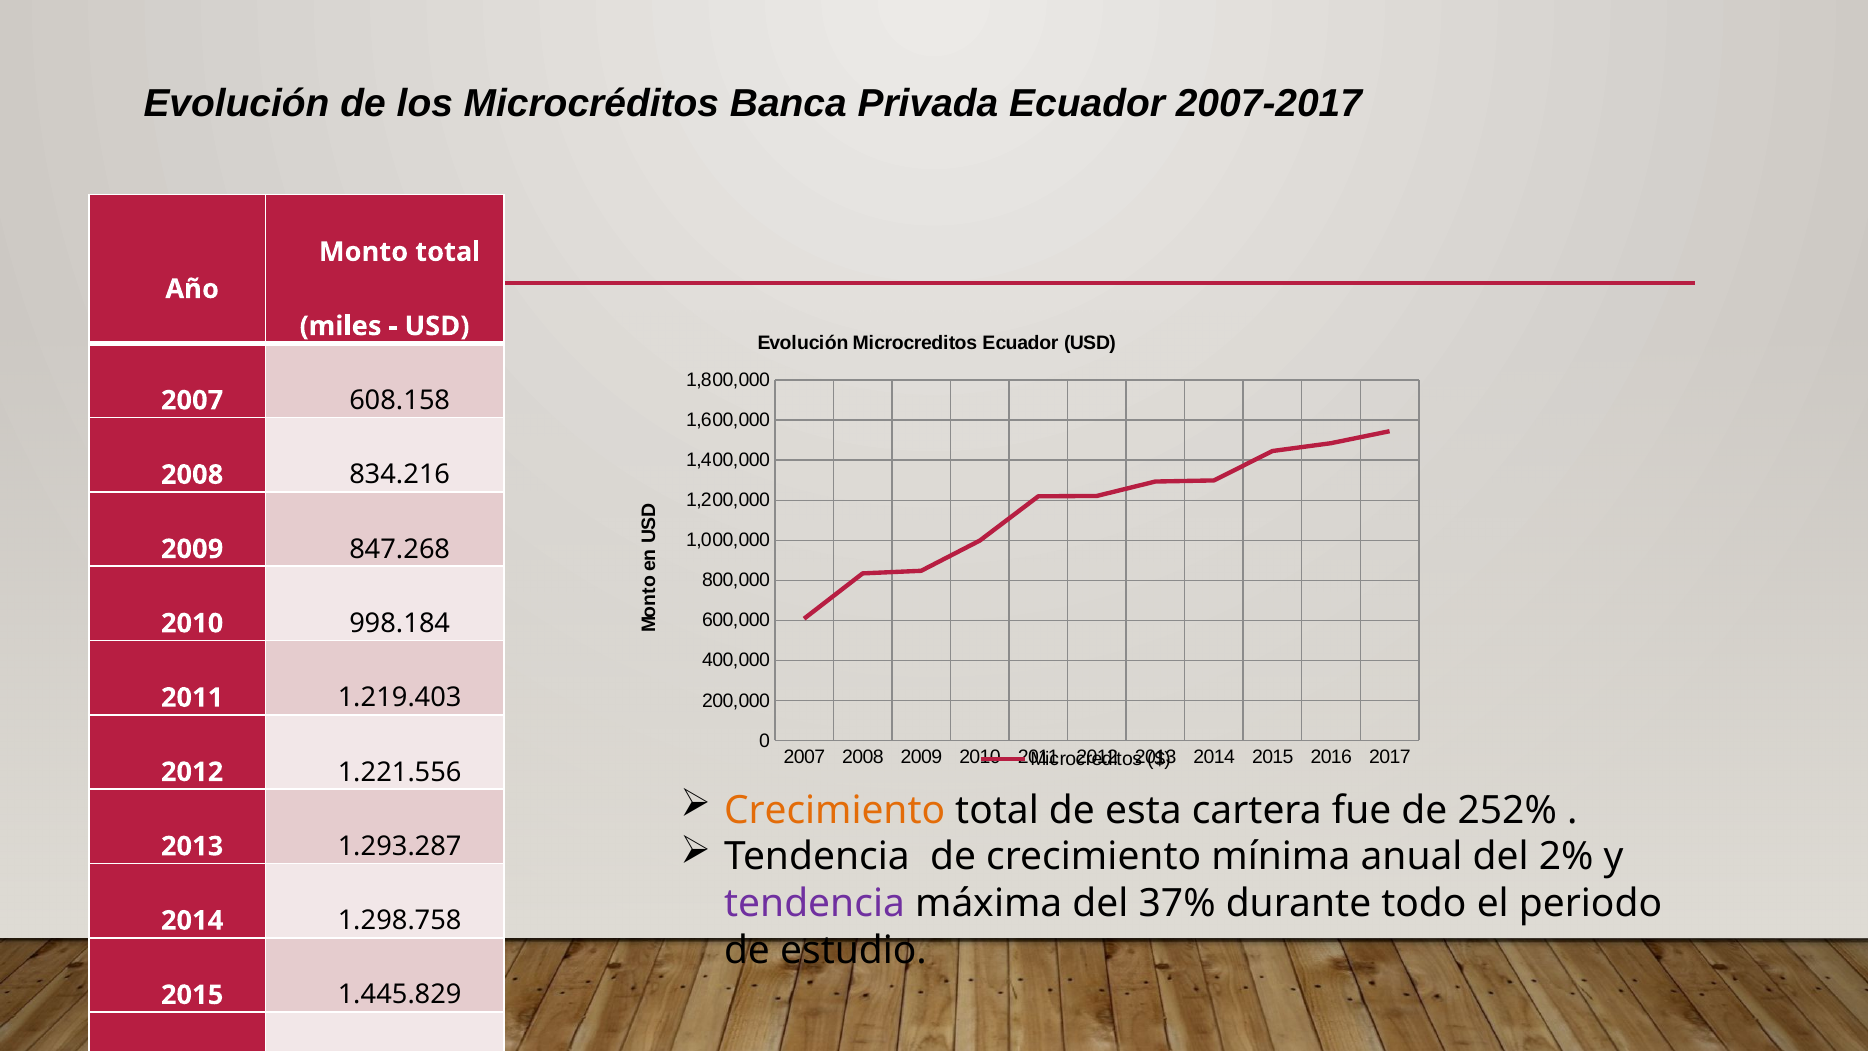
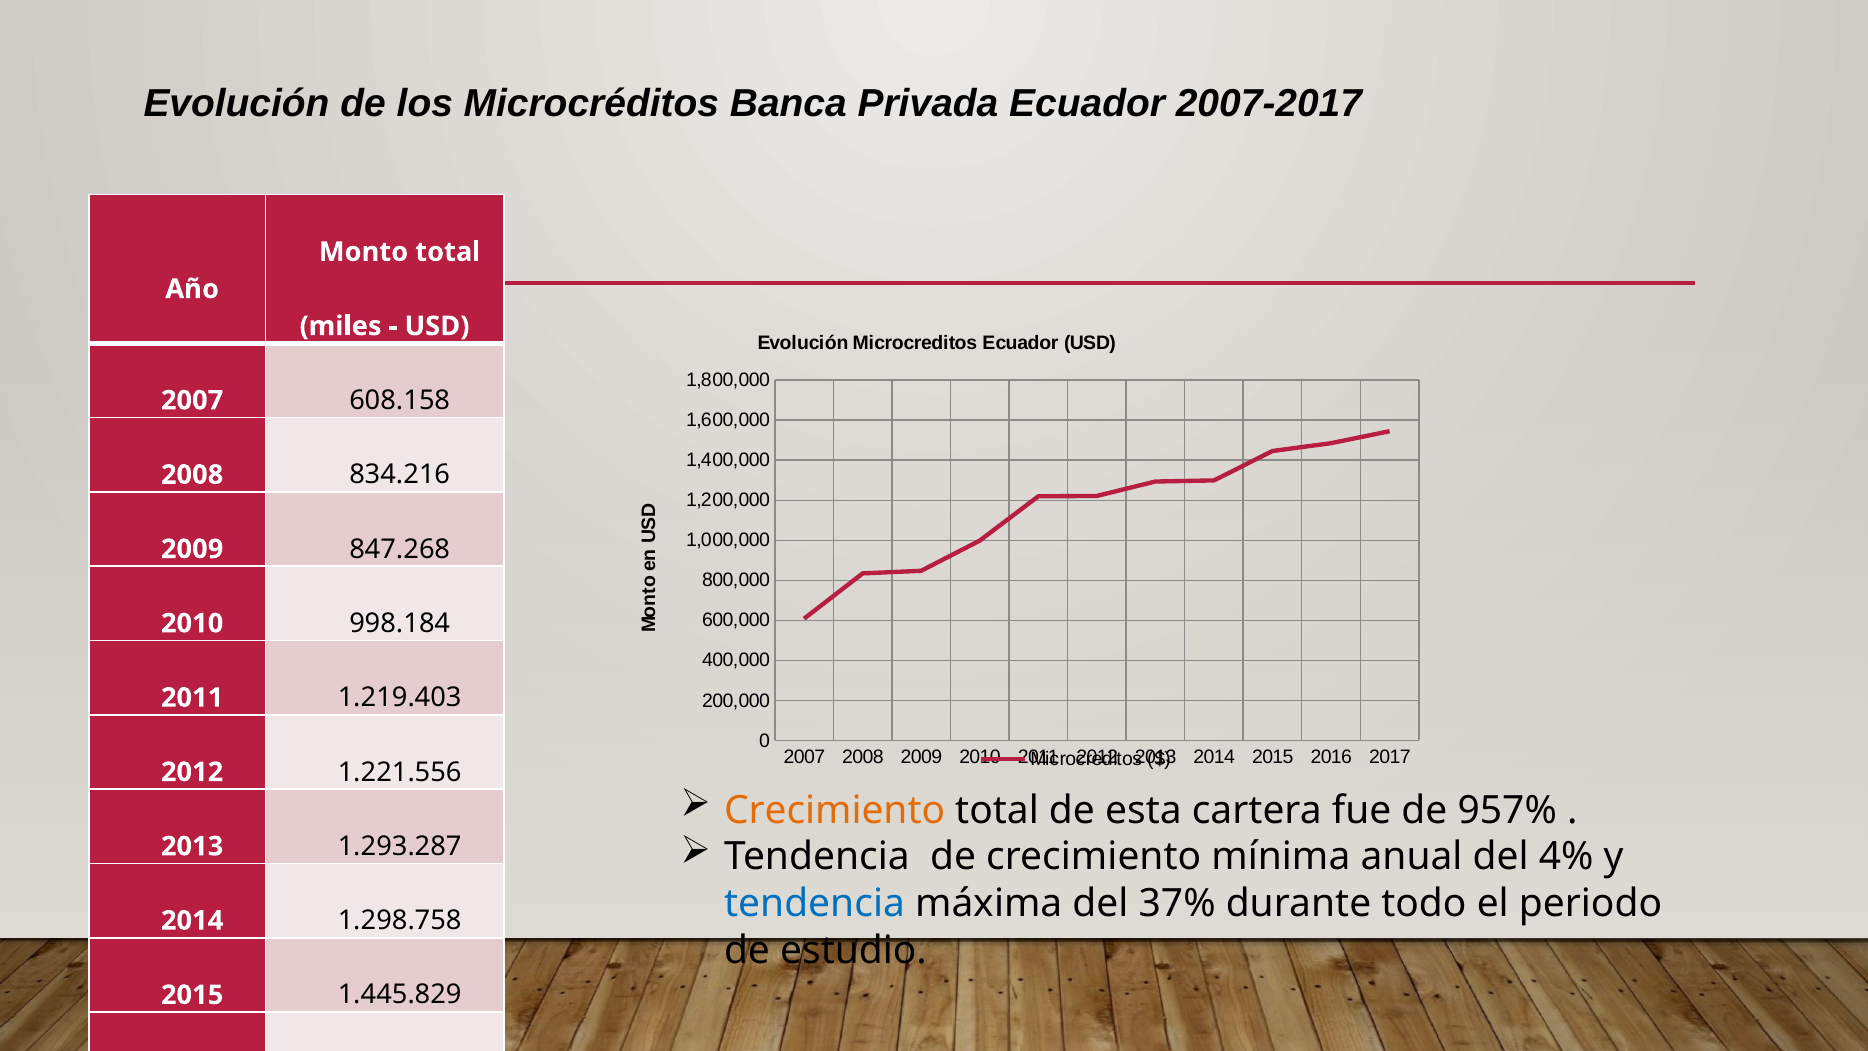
252%: 252% -> 957%
2%: 2% -> 4%
tendencia at (815, 903) colour: purple -> blue
